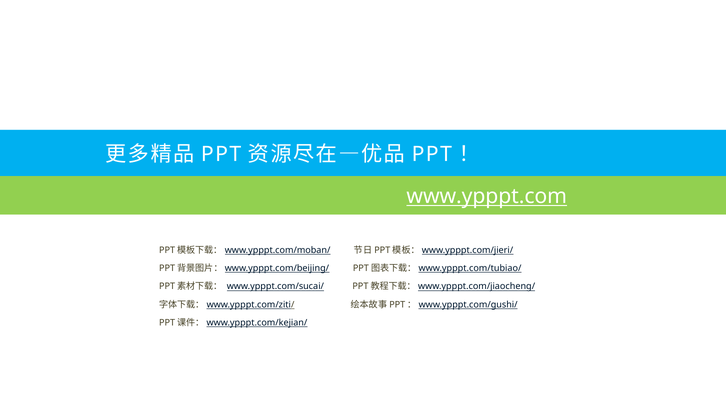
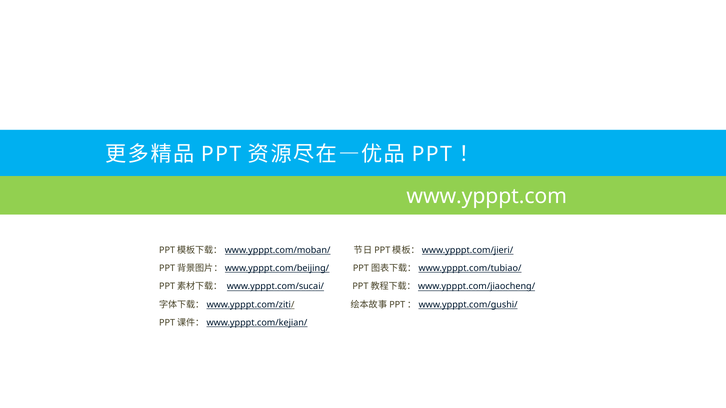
www.ypppt.com underline: present -> none
